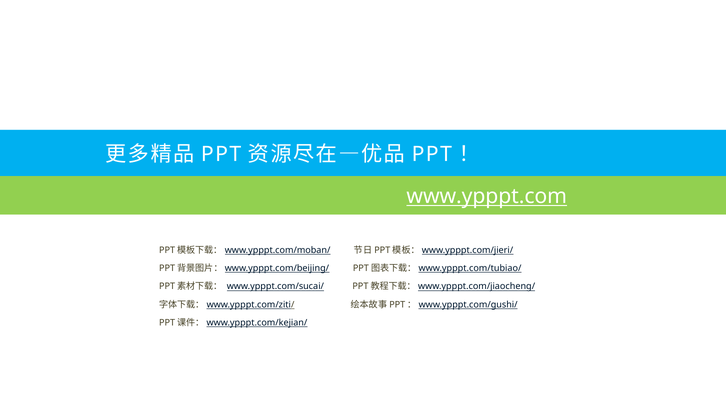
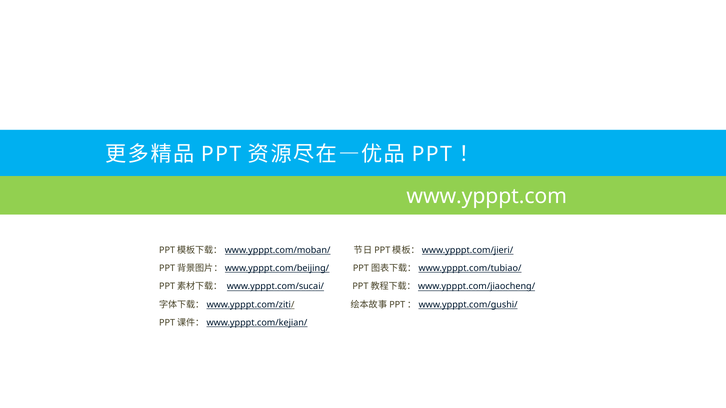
www.ypppt.com underline: present -> none
